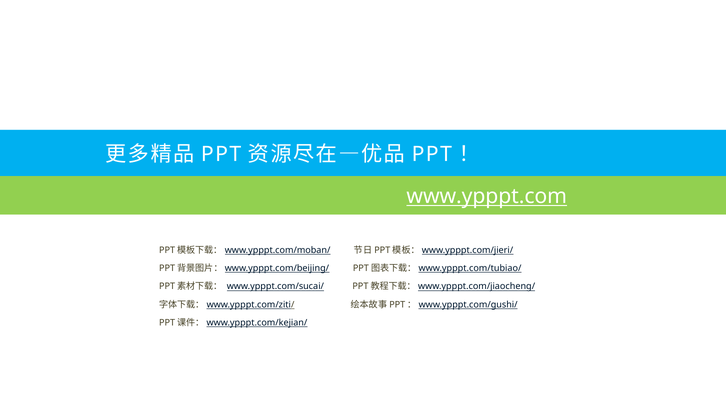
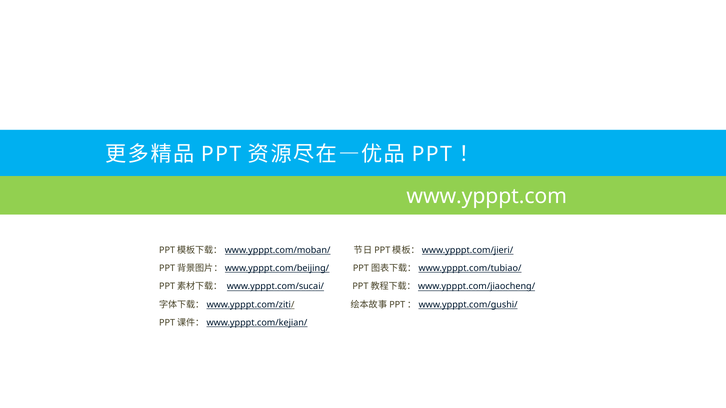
www.ypppt.com underline: present -> none
